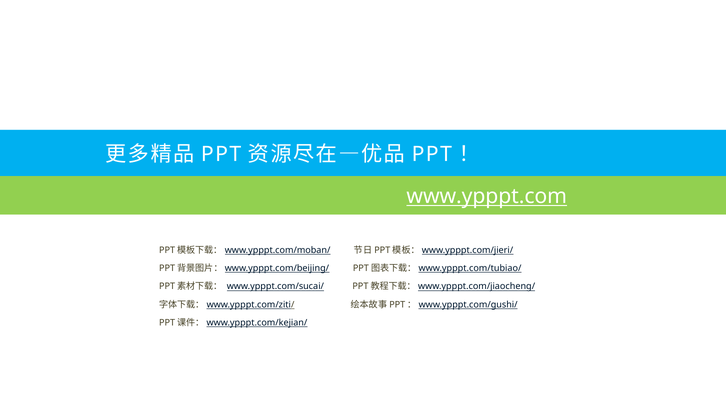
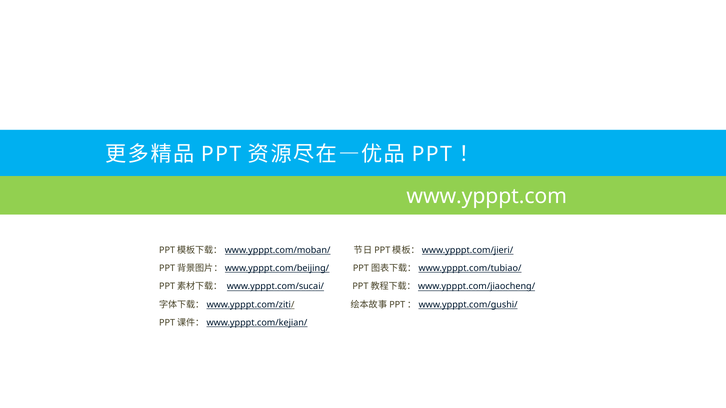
www.ypppt.com underline: present -> none
